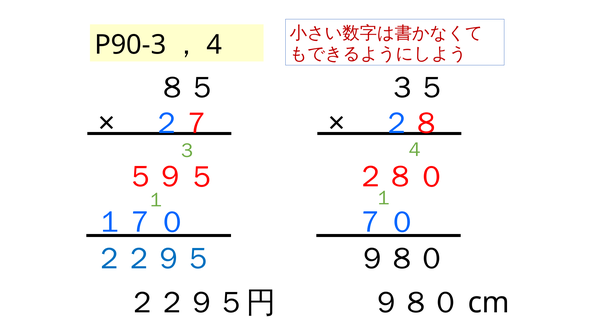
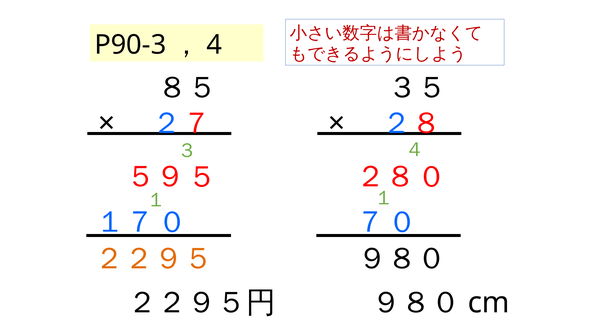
２２９５ colour: blue -> orange
